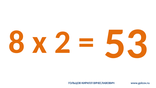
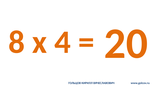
2: 2 -> 4
53: 53 -> 20
